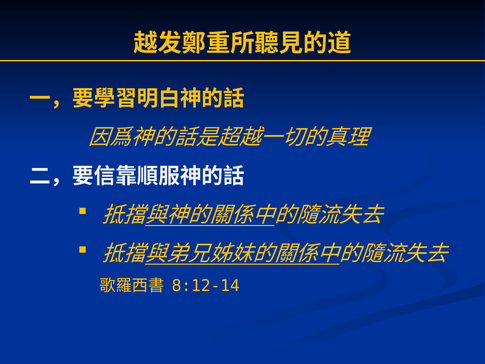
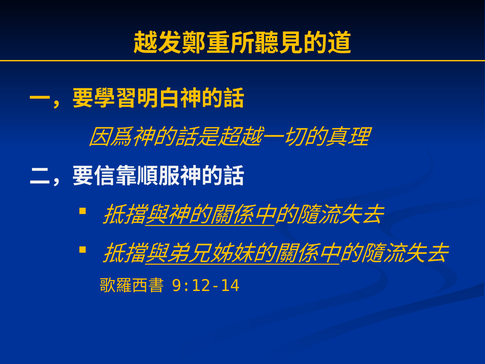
8:12-14: 8:12-14 -> 9:12-14
